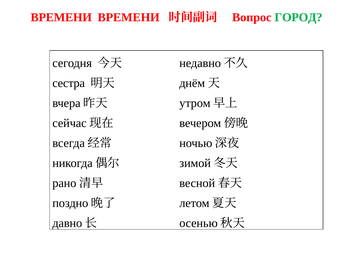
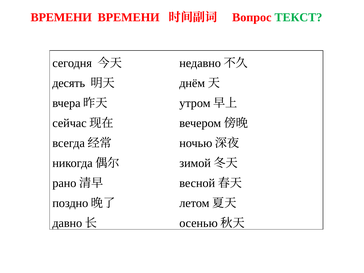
ГОРОД: ГОРОД -> ТЕКСТ
сестра: сестра -> десять
